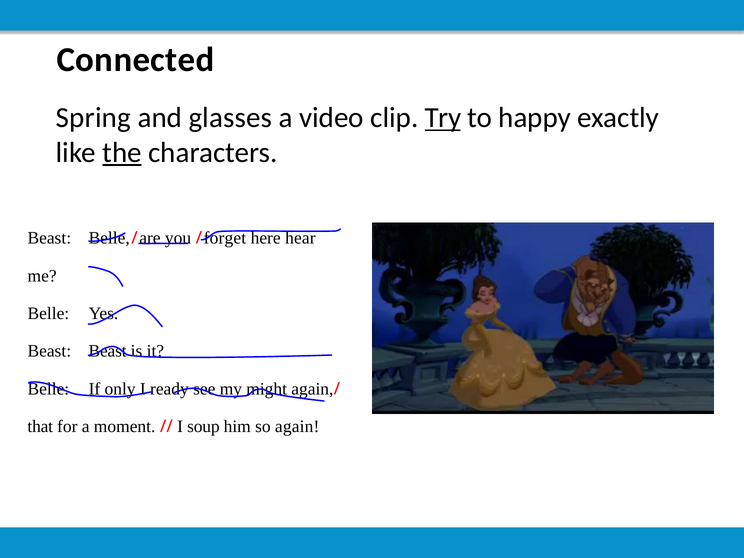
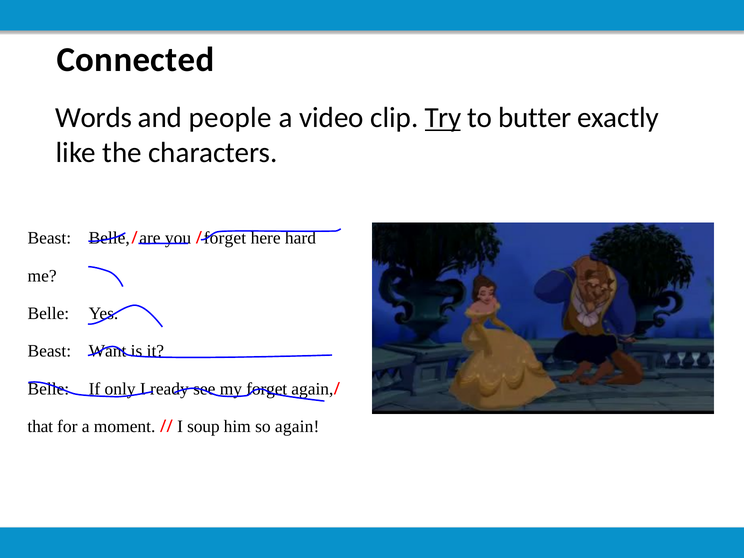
Spring: Spring -> Words
glasses: glasses -> people
happy: happy -> butter
the underline: present -> none
hear: hear -> hard
Beast Beast: Beast -> Want
my might: might -> forget
